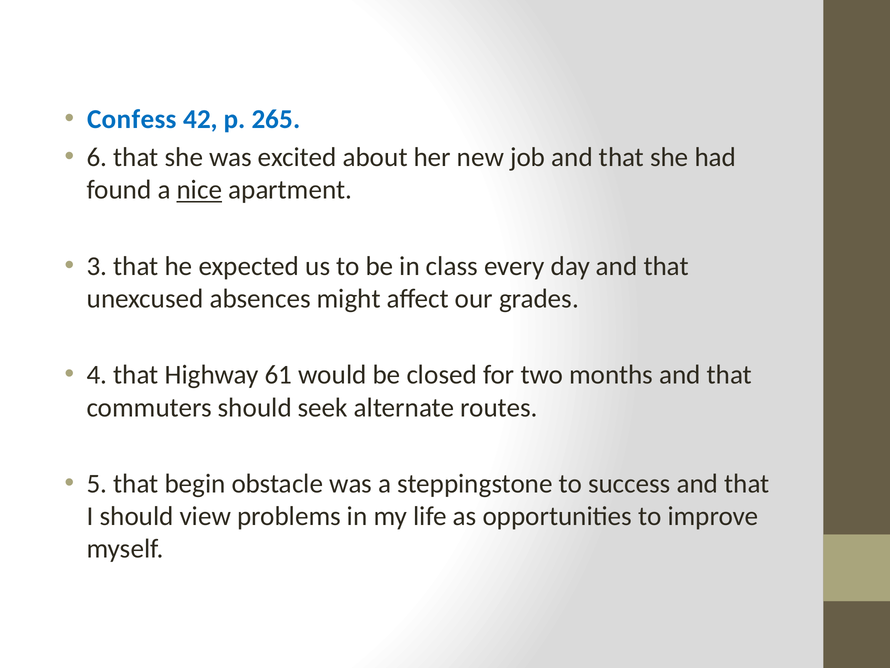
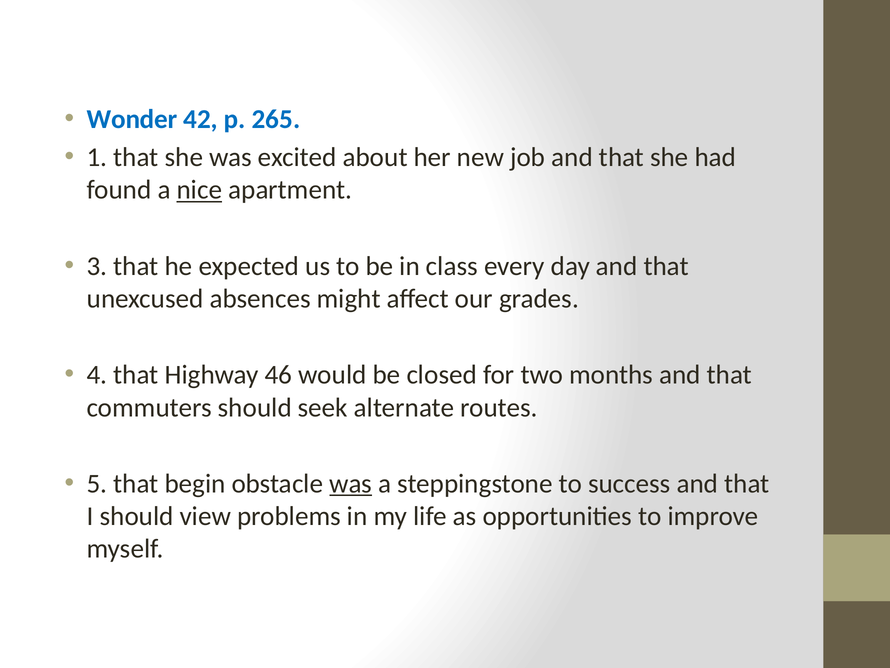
Confess: Confess -> Wonder
6: 6 -> 1
61: 61 -> 46
was at (351, 483) underline: none -> present
